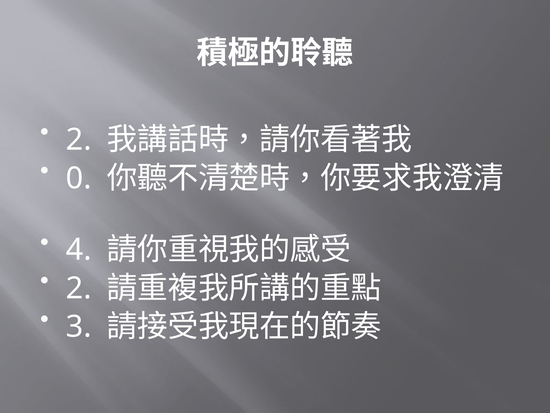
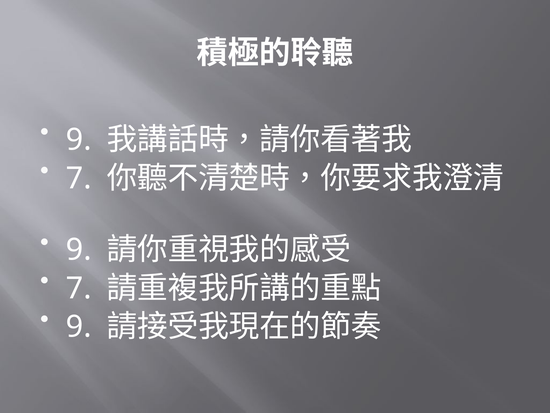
2 at (79, 140): 2 -> 9
0 at (79, 178): 0 -> 7
4 at (79, 250): 4 -> 9
2 at (79, 288): 2 -> 7
3 at (79, 326): 3 -> 9
